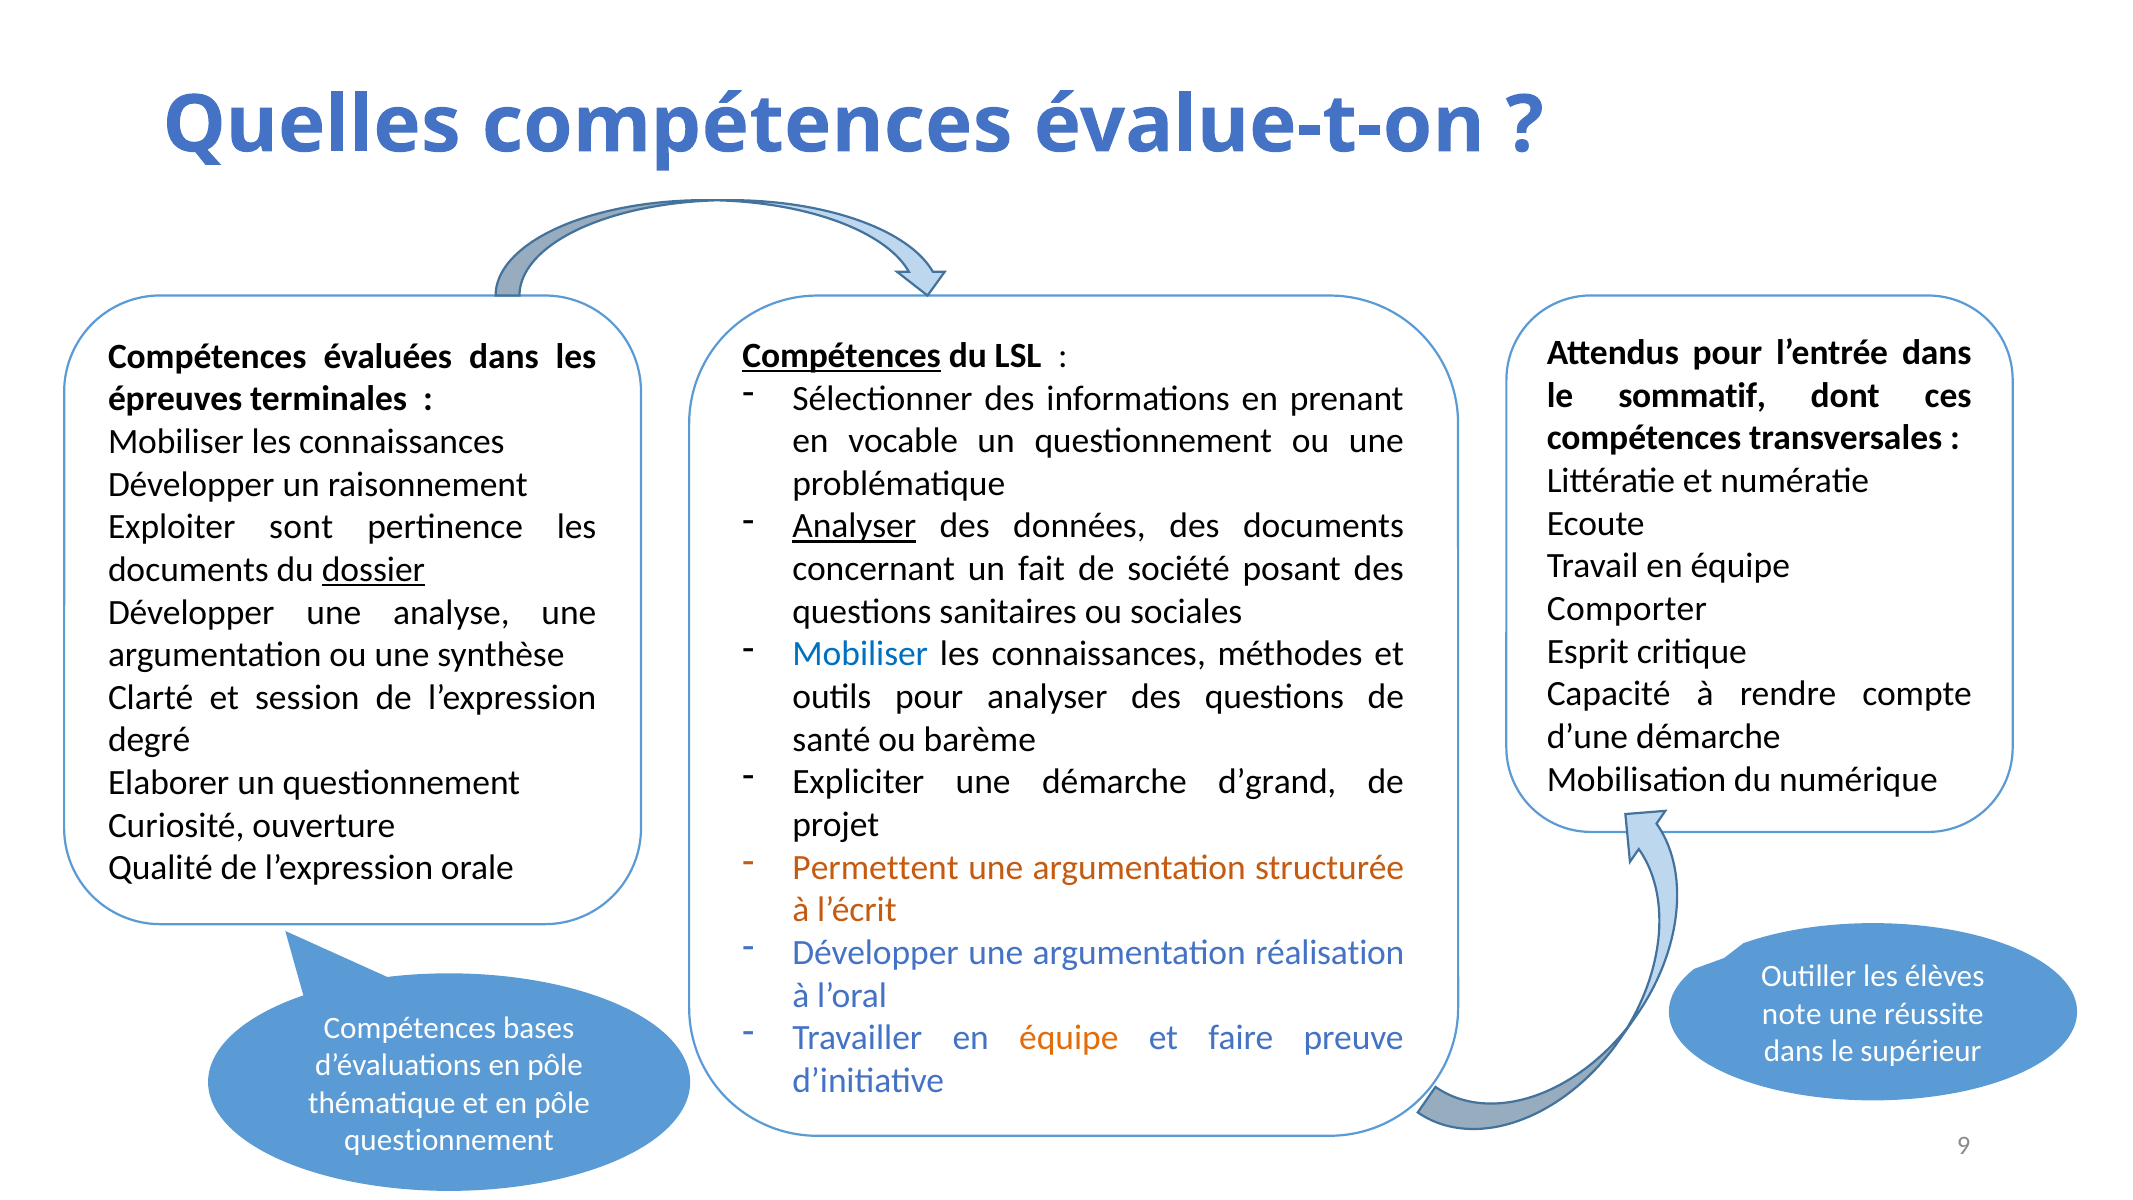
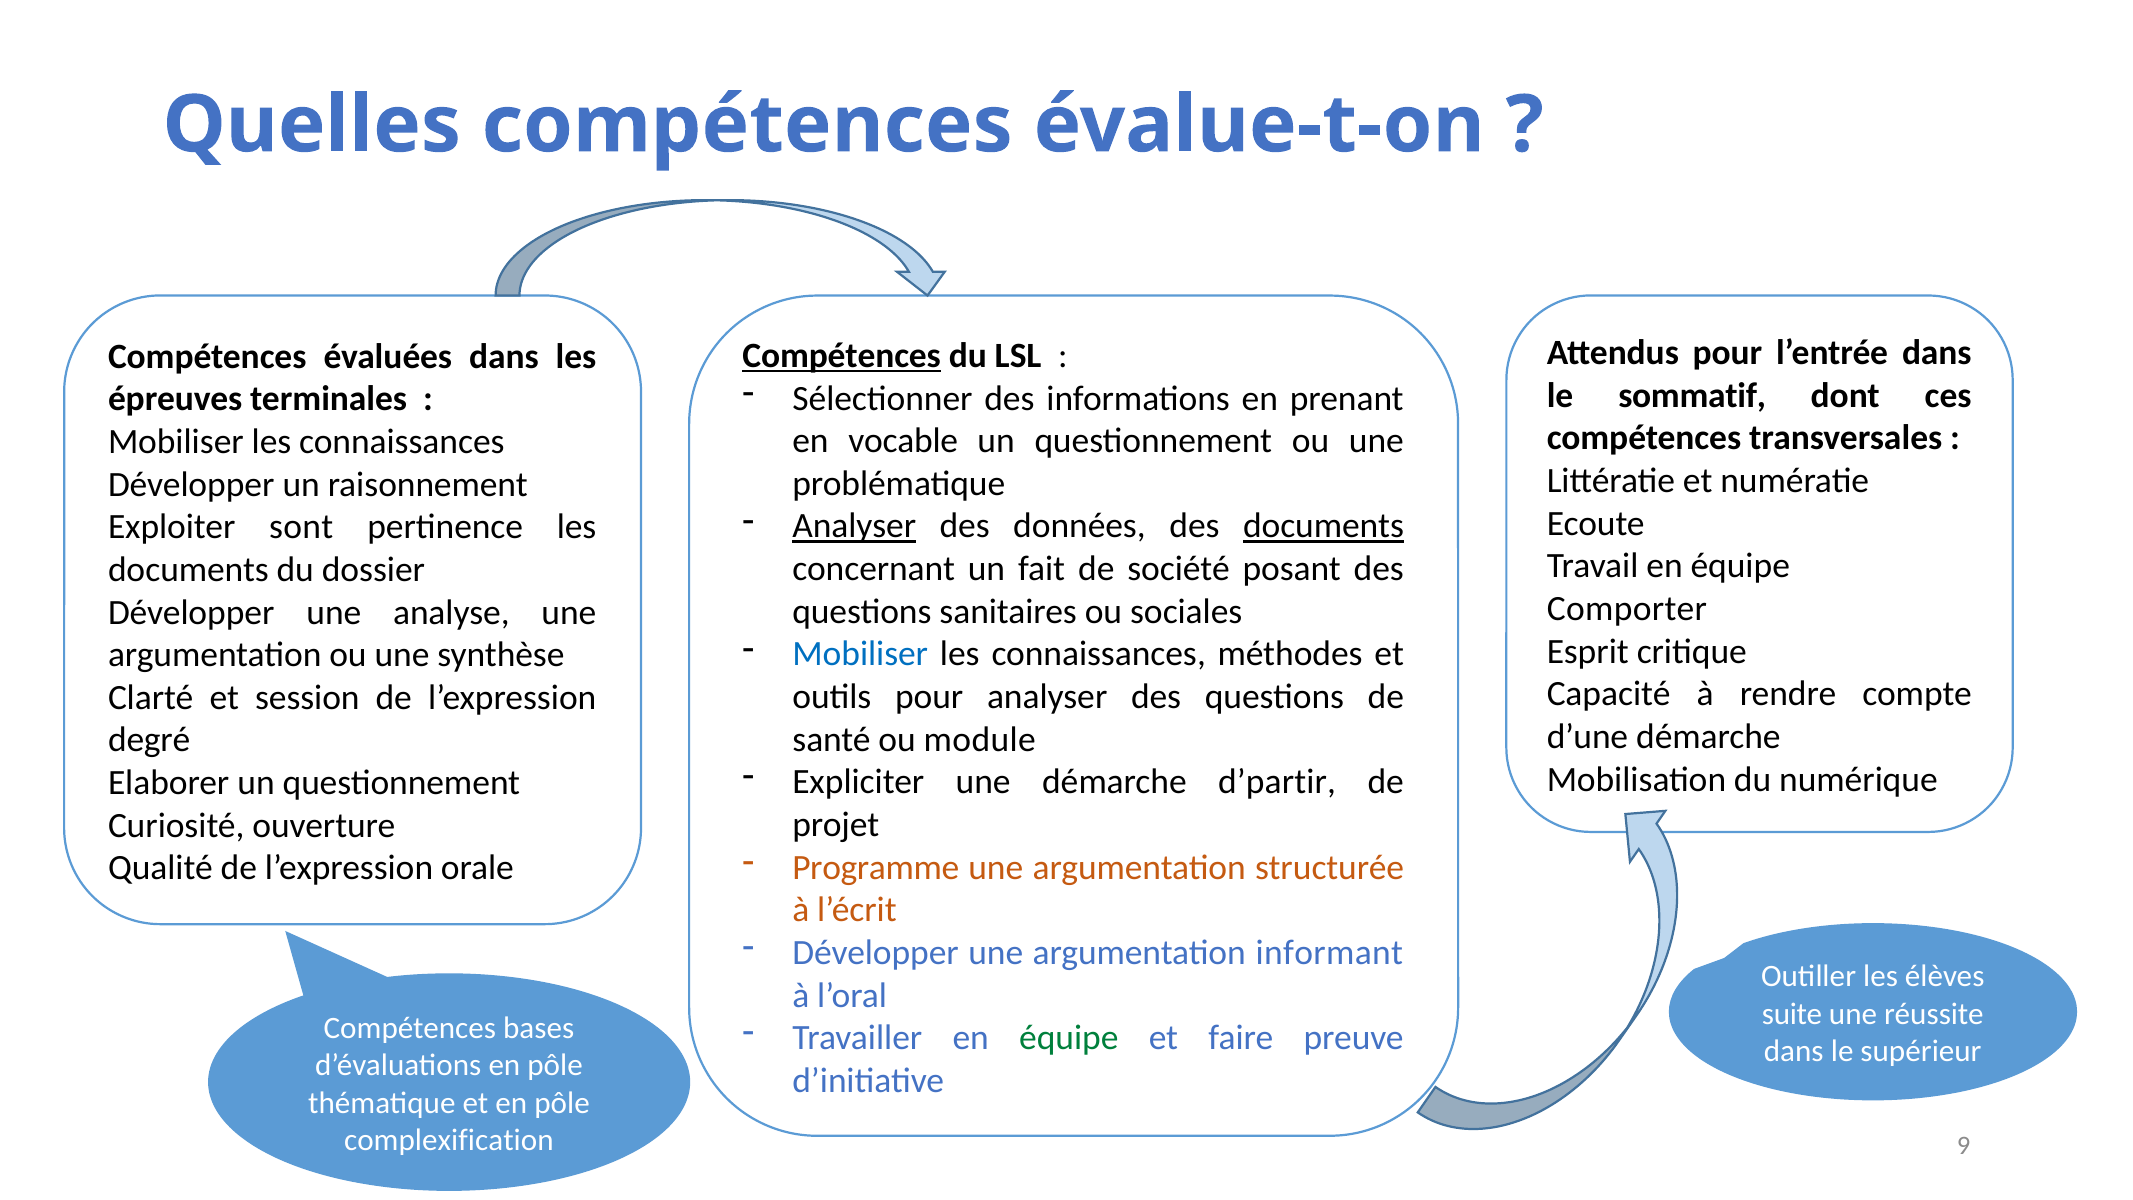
documents at (1323, 526) underline: none -> present
dossier underline: present -> none
barème: barème -> module
d’grand: d’grand -> d’partir
Permettent: Permettent -> Programme
réalisation: réalisation -> informant
note: note -> suite
équipe at (1069, 1038) colour: orange -> green
questionnement at (449, 1140): questionnement -> complexification
